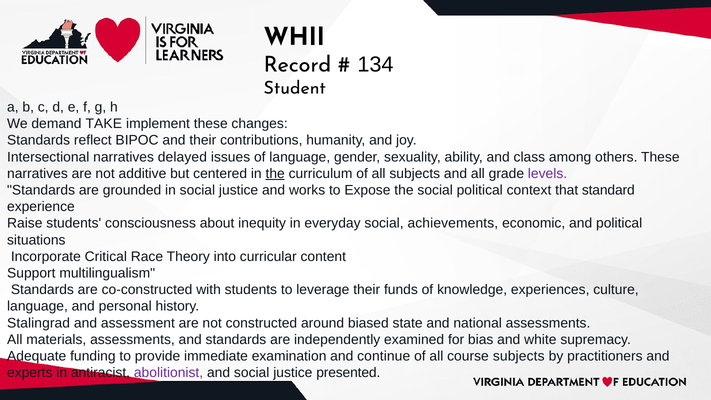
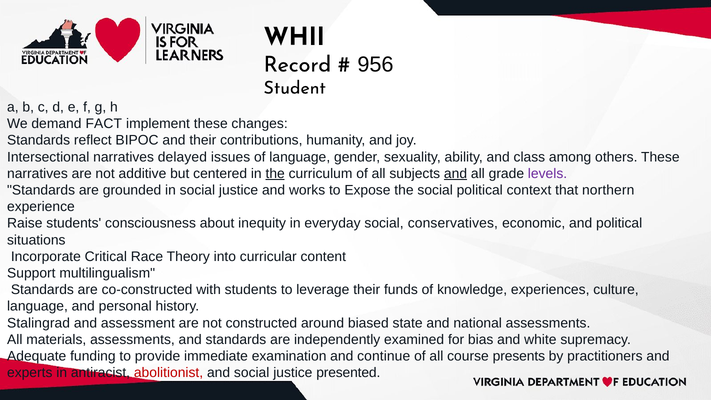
134: 134 -> 956
TAKE: TAKE -> FACT
and at (456, 174) underline: none -> present
standard: standard -> northern
achievements: achievements -> conservatives
course subjects: subjects -> presents
abolitionist colour: purple -> red
